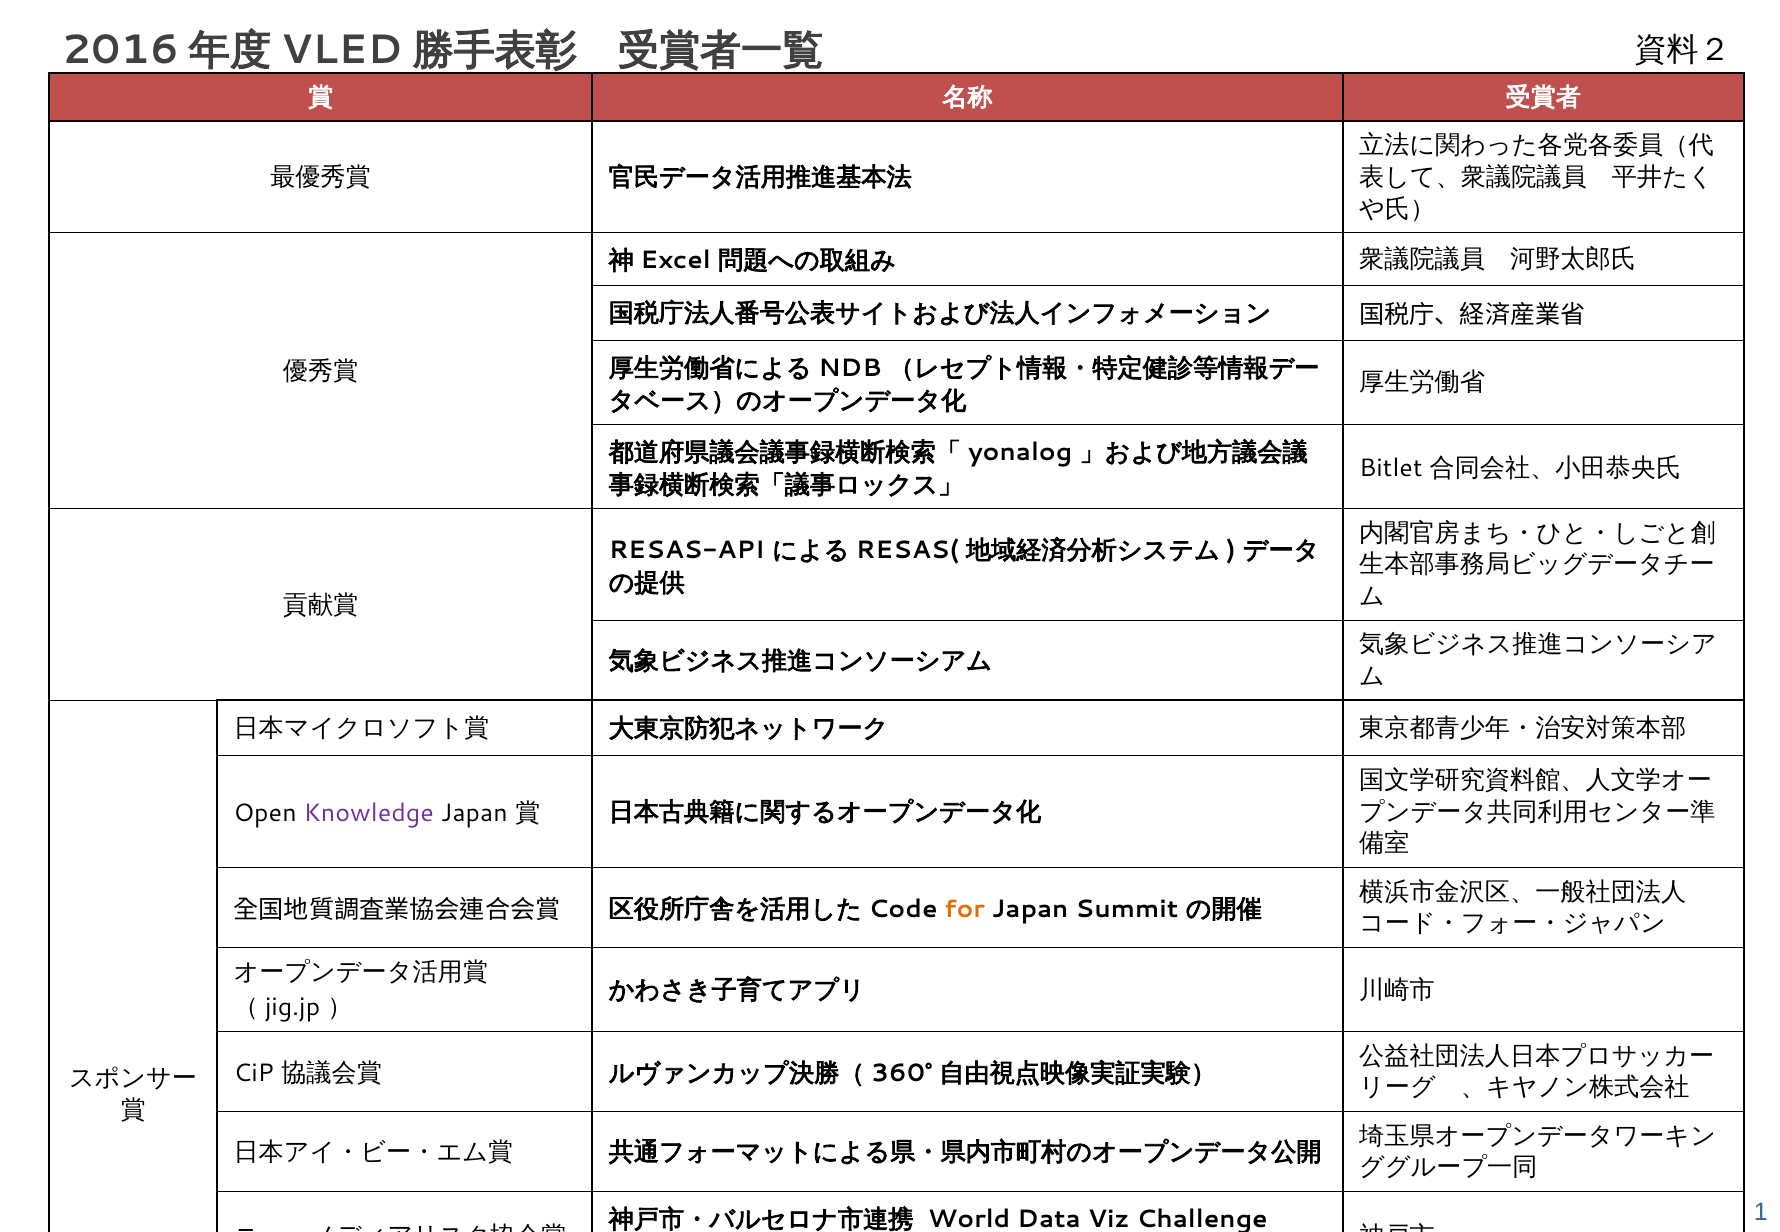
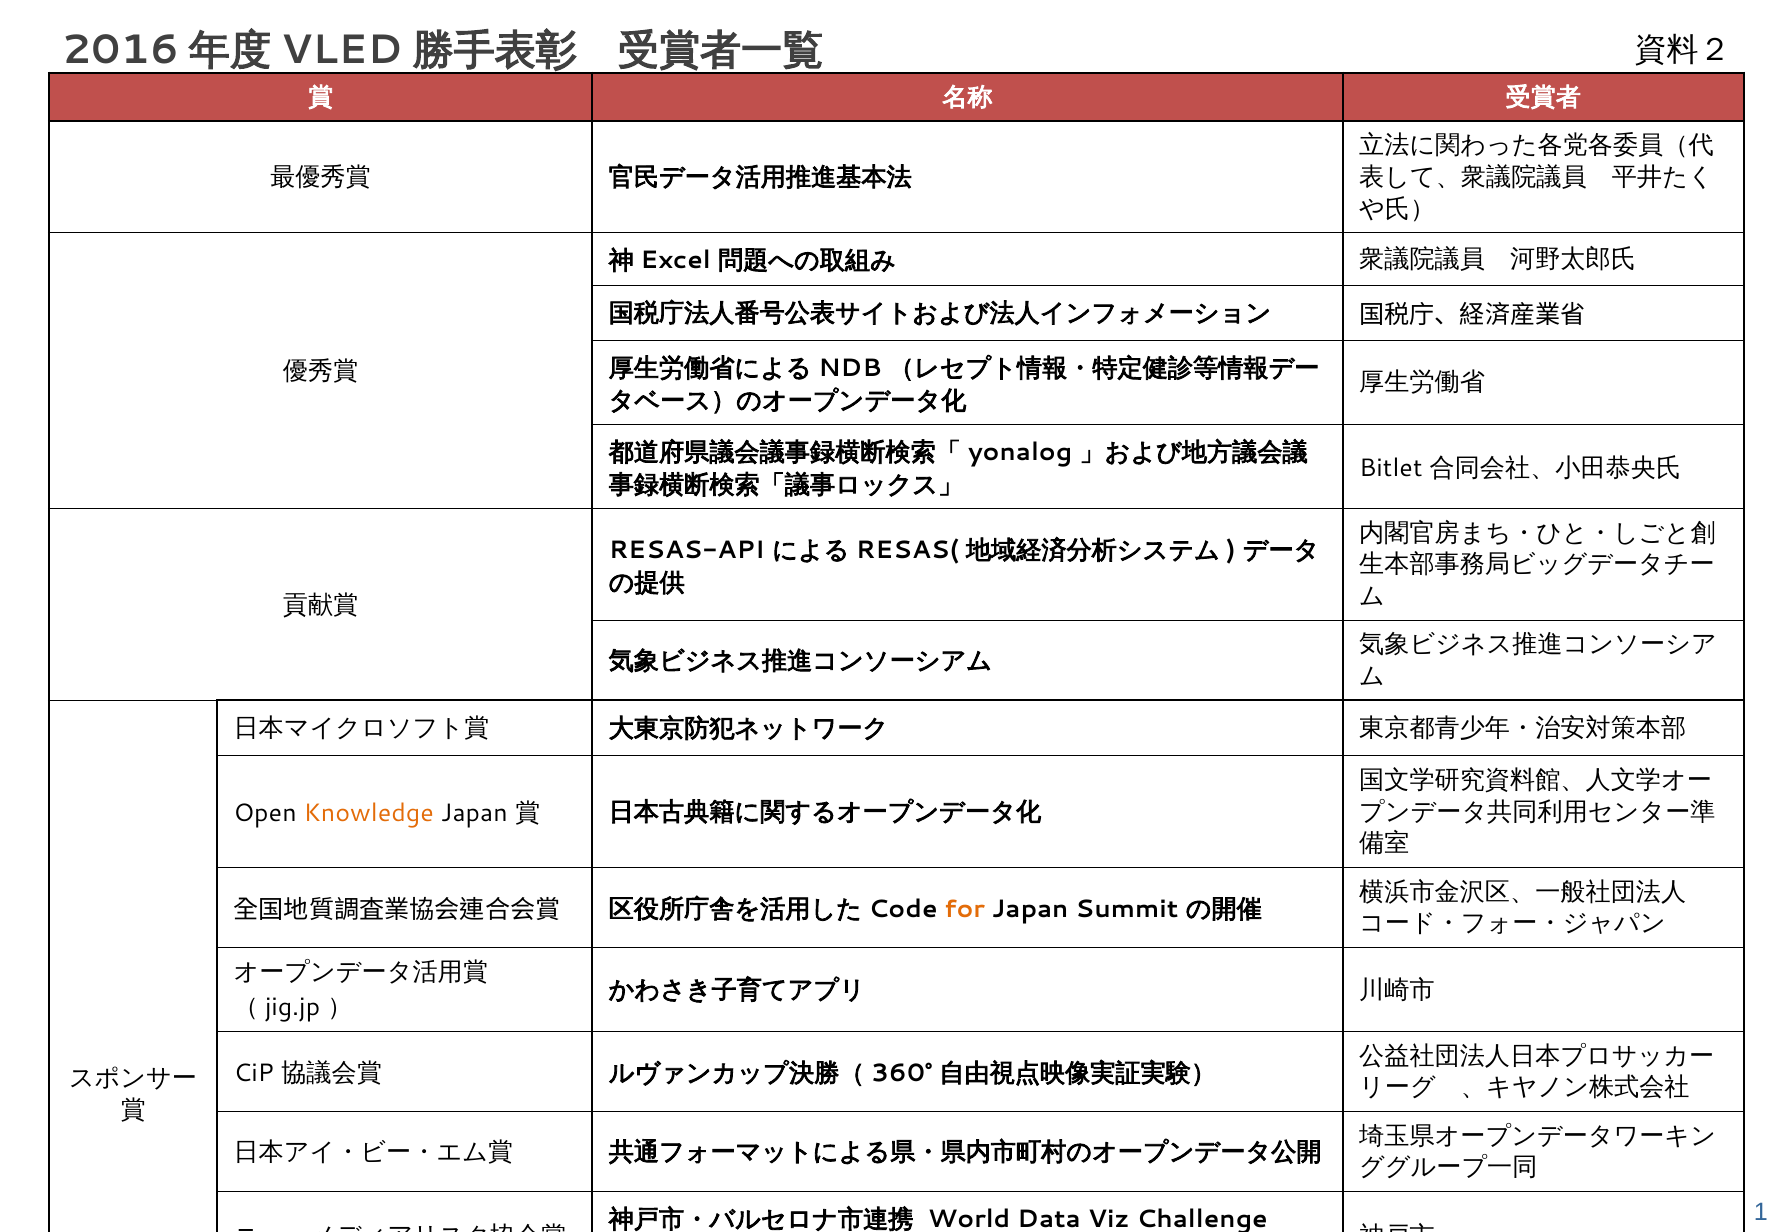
Knowledge colour: purple -> orange
